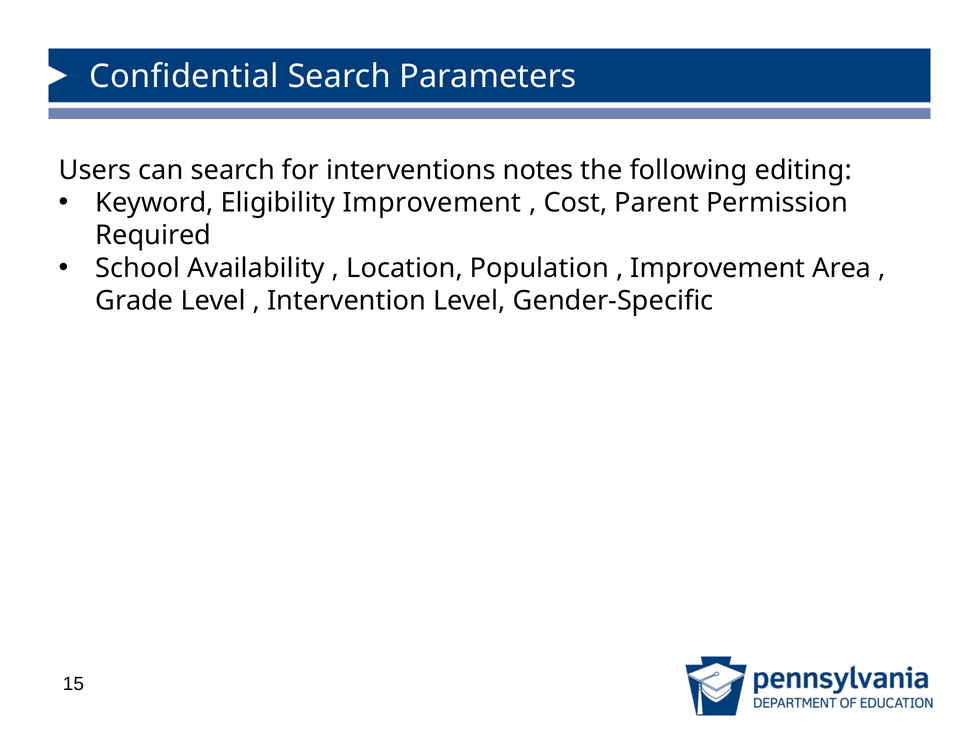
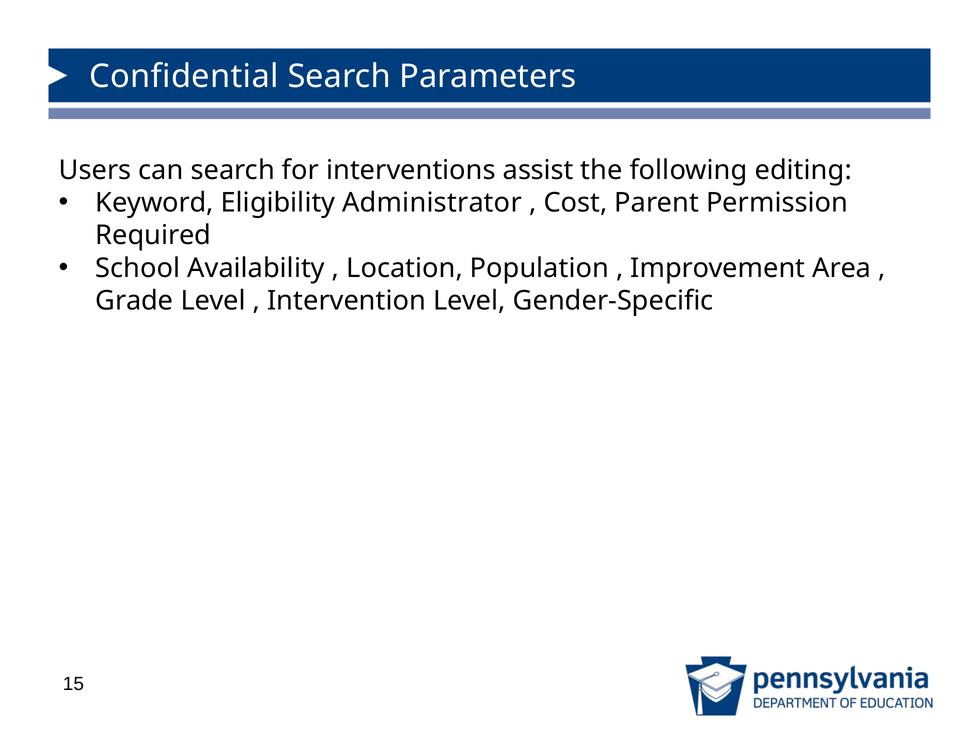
notes: notes -> assist
Eligibility Improvement: Improvement -> Administrator
